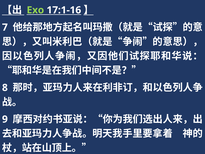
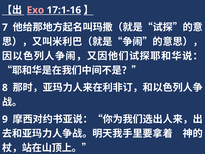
Exo colour: light green -> pink
